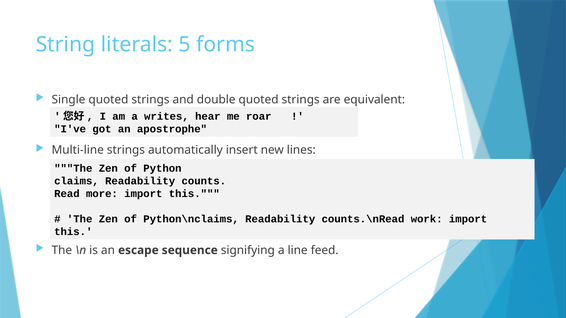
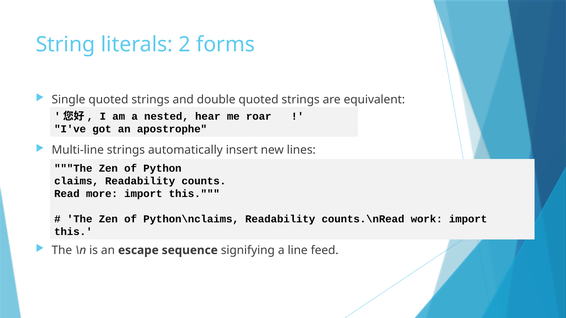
5: 5 -> 2
writes: writes -> nested
